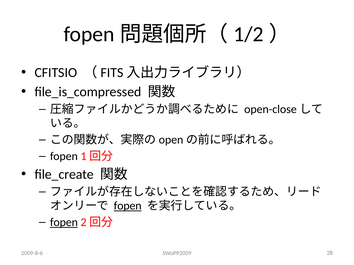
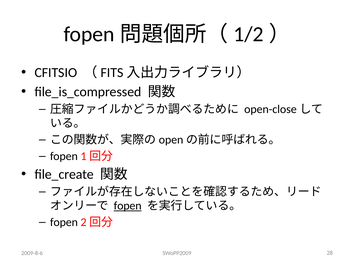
fopen at (64, 223) underline: present -> none
